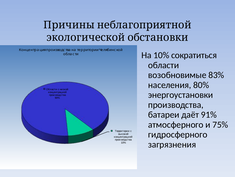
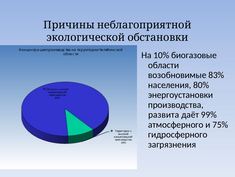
сократиться: сократиться -> биогазовые
батареи: батареи -> развита
91%: 91% -> 99%
